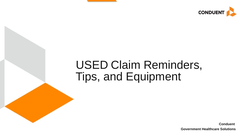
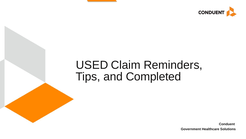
Equipment: Equipment -> Completed
